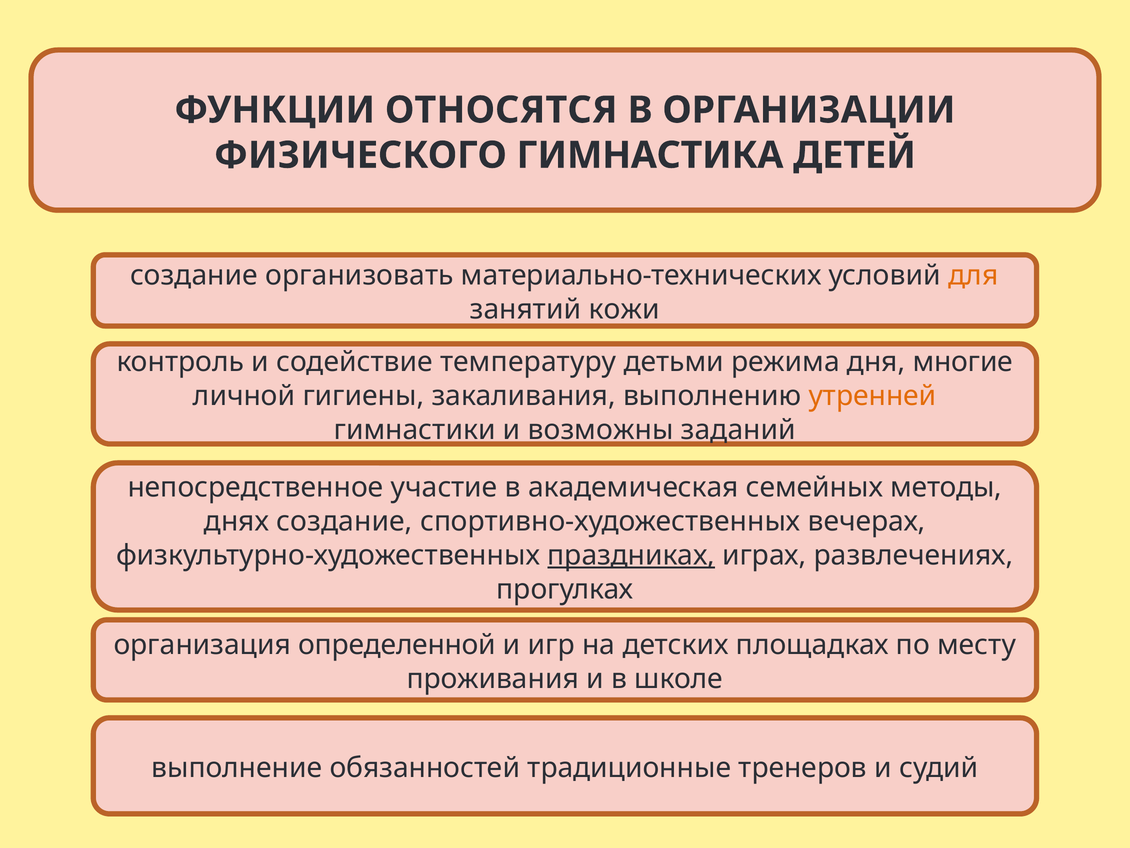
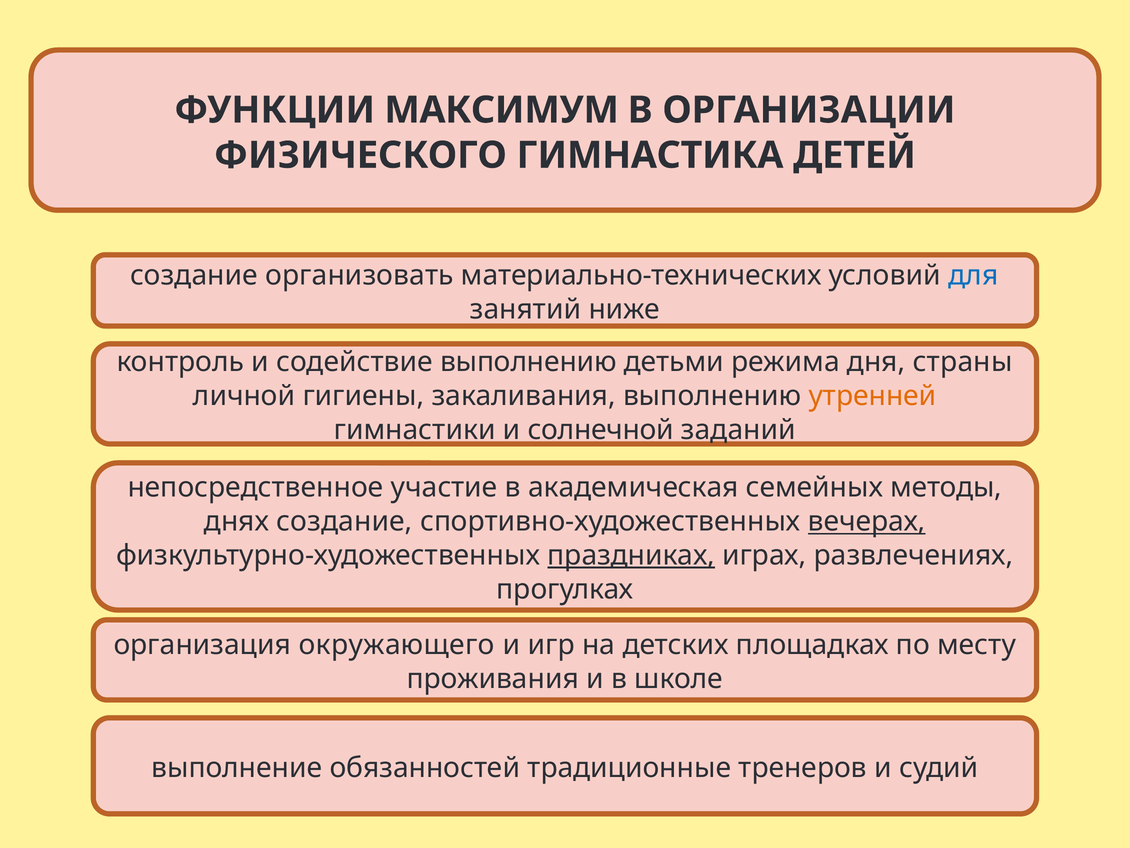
ОТНОСЯТСЯ: ОТНОСЯТСЯ -> МАКСИМУМ
для colour: orange -> blue
кожи: кожи -> ниже
содействие температуру: температуру -> выполнению
многие: многие -> страны
возможны: возможны -> солнечной
вечерах underline: none -> present
определенной: определенной -> окружающего
